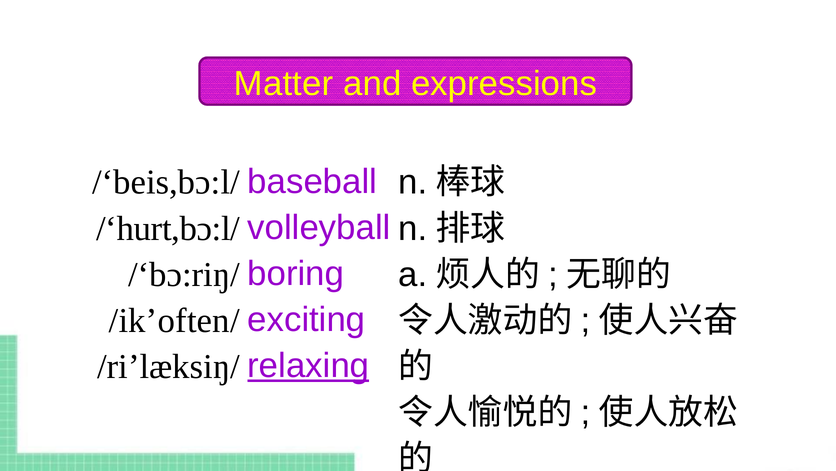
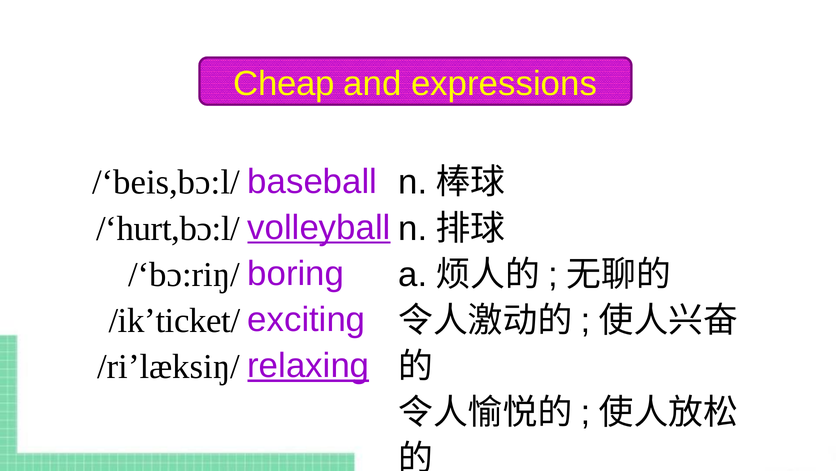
Matter: Matter -> Cheap
volleyball underline: none -> present
/ik’often/: /ik’often/ -> /ik’ticket/
